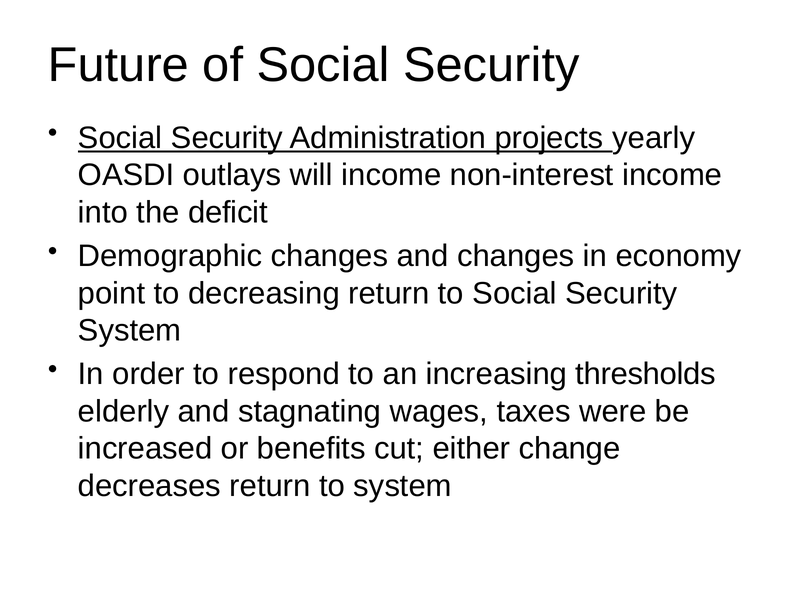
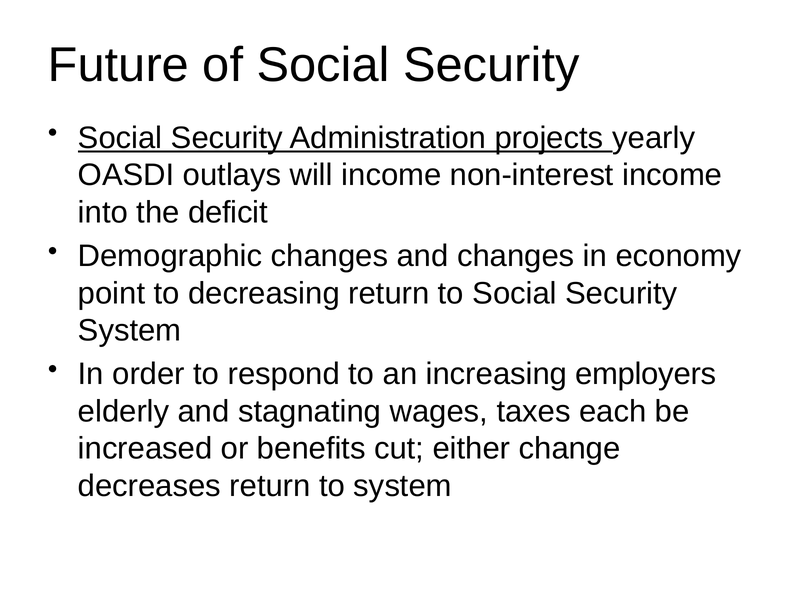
thresholds: thresholds -> employers
were: were -> each
